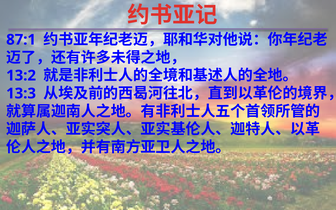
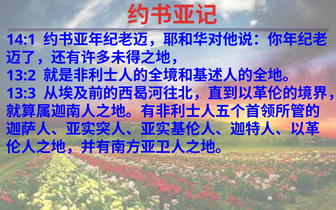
87:1: 87:1 -> 14:1
